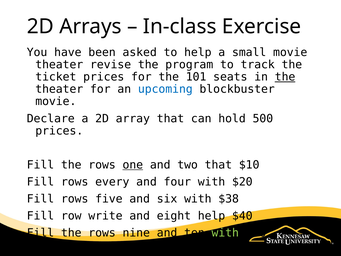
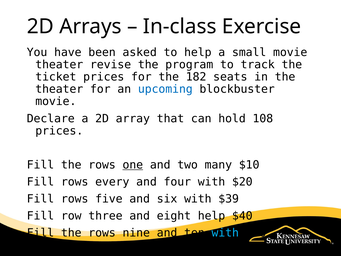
101: 101 -> 182
the at (285, 77) underline: present -> none
500: 500 -> 108
two that: that -> many
$38: $38 -> $39
write: write -> three
with at (225, 233) colour: light green -> light blue
